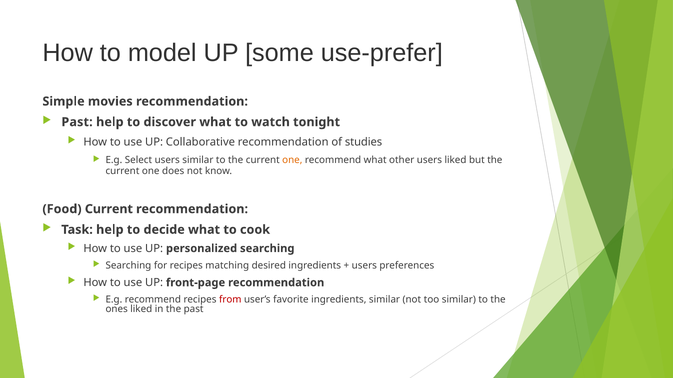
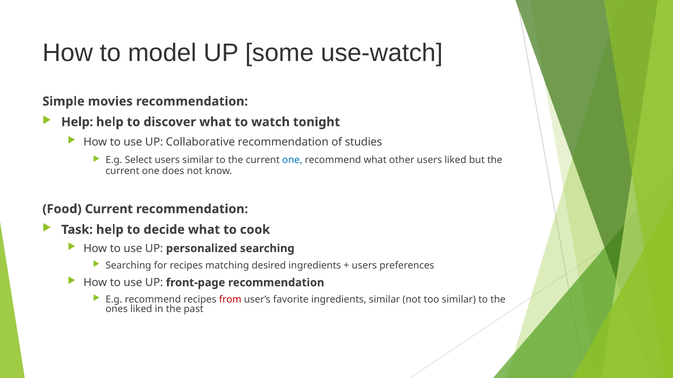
use-prefer: use-prefer -> use-watch
Past at (77, 122): Past -> Help
one at (292, 160) colour: orange -> blue
